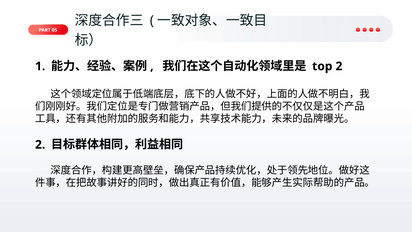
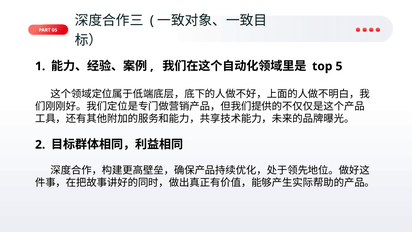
top 2: 2 -> 5
